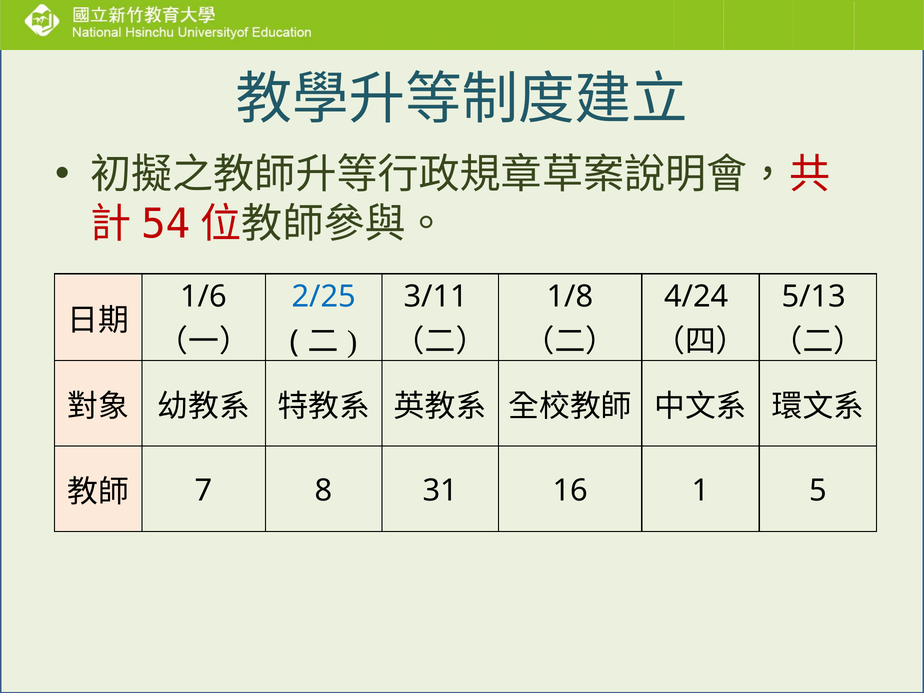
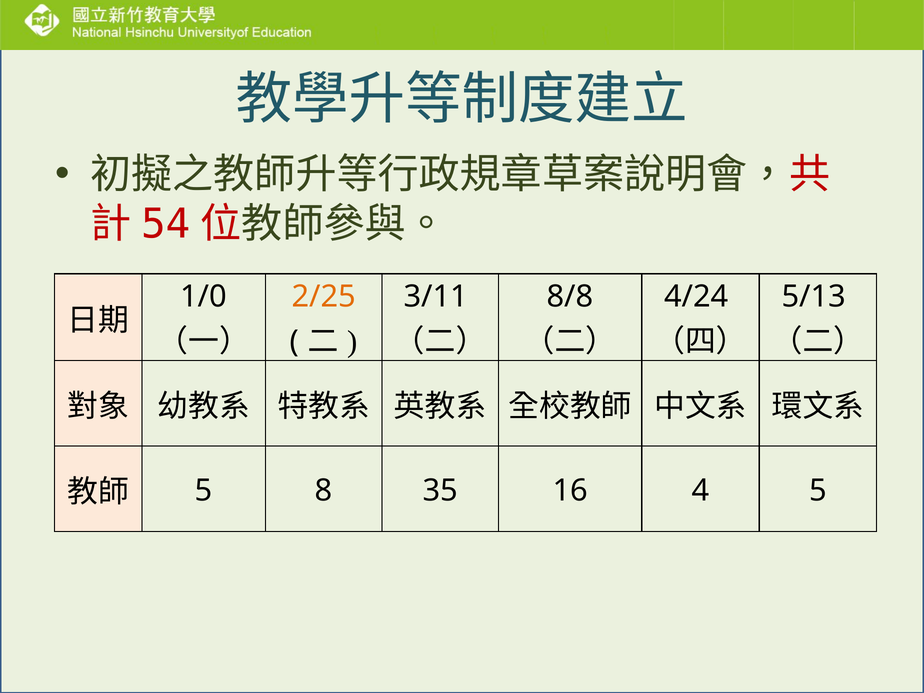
1/6: 1/6 -> 1/0
2/25 colour: blue -> orange
1/8: 1/8 -> 8/8
7 at (204, 491): 7 -> 5
31: 31 -> 35
1: 1 -> 4
